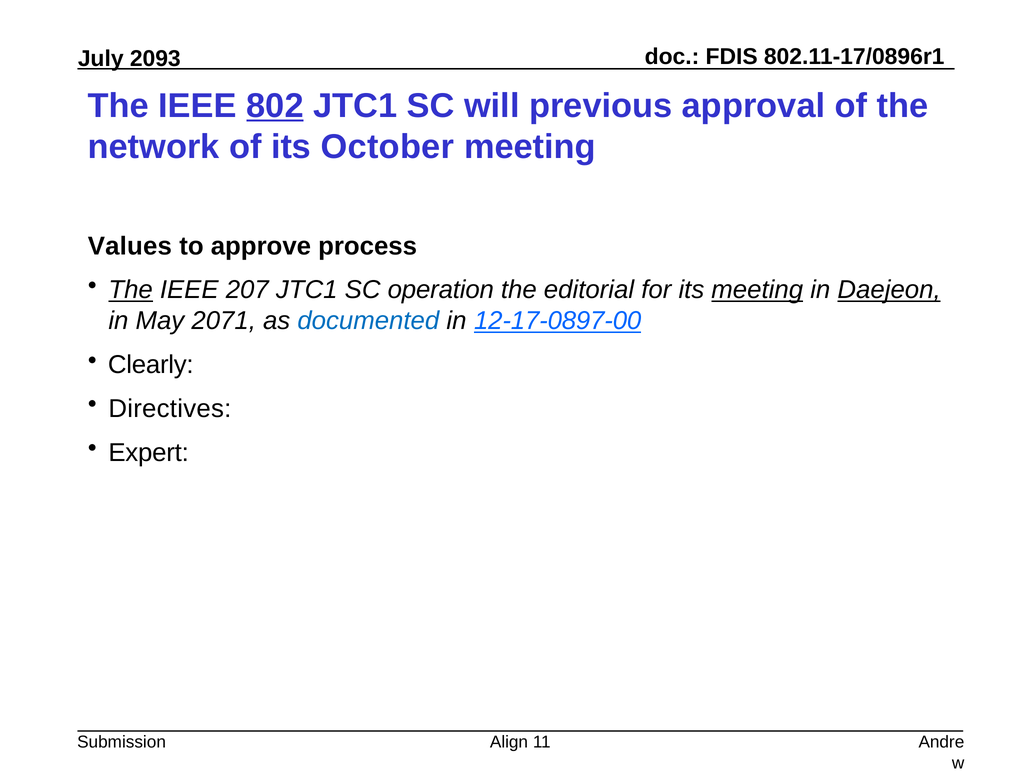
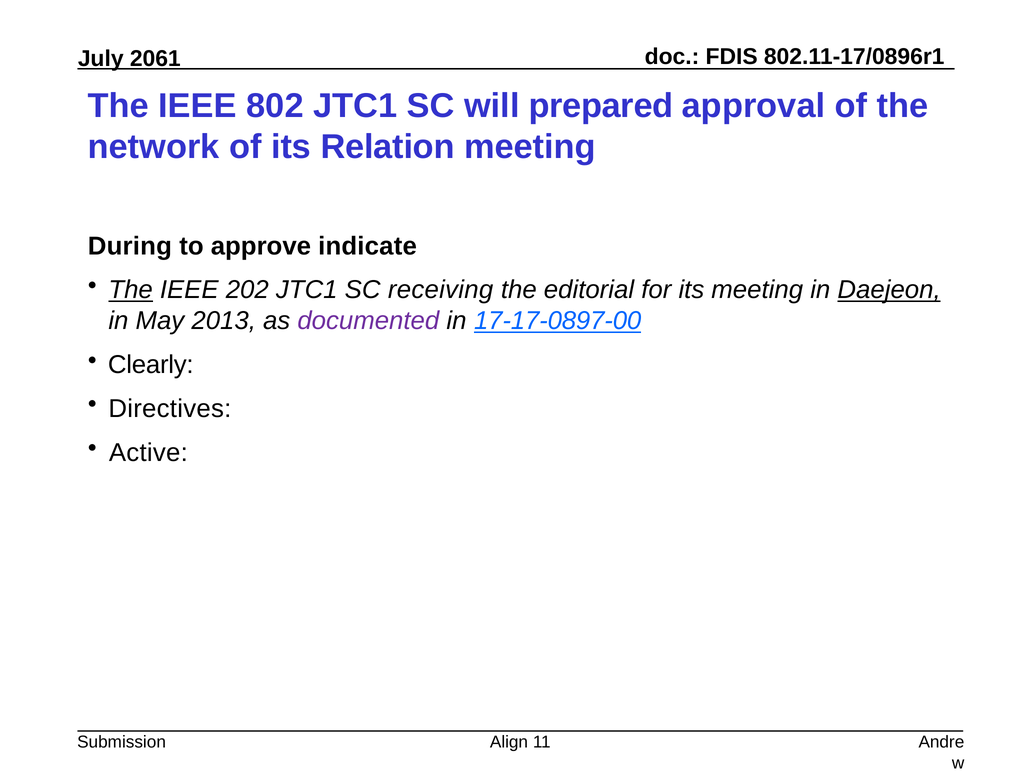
2093: 2093 -> 2061
802 underline: present -> none
previous: previous -> prepared
October: October -> Relation
Values: Values -> During
process: process -> indicate
207: 207 -> 202
operation: operation -> receiving
meeting at (757, 290) underline: present -> none
2071: 2071 -> 2013
documented colour: blue -> purple
12-17-0897-00: 12-17-0897-00 -> 17-17-0897-00
Expert: Expert -> Active
